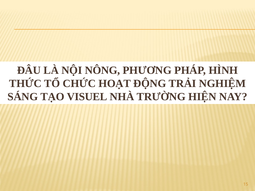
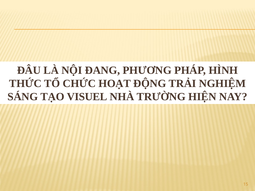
NÔNG: NÔNG -> ĐANG
